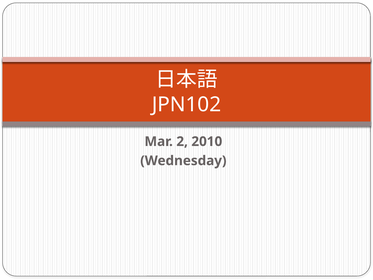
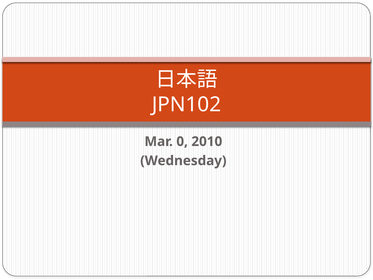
2: 2 -> 0
